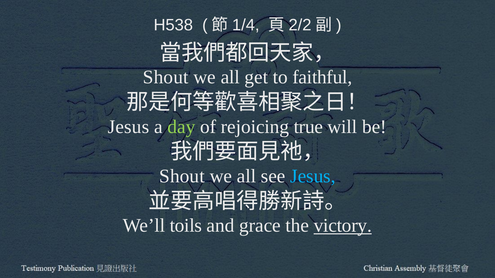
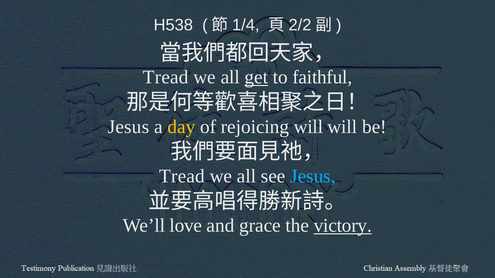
Shout at (166, 77): Shout -> Tread
get underline: none -> present
day colour: light green -> yellow
rejoicing true: true -> will
Shout at (182, 176): Shout -> Tread
toils: toils -> love
